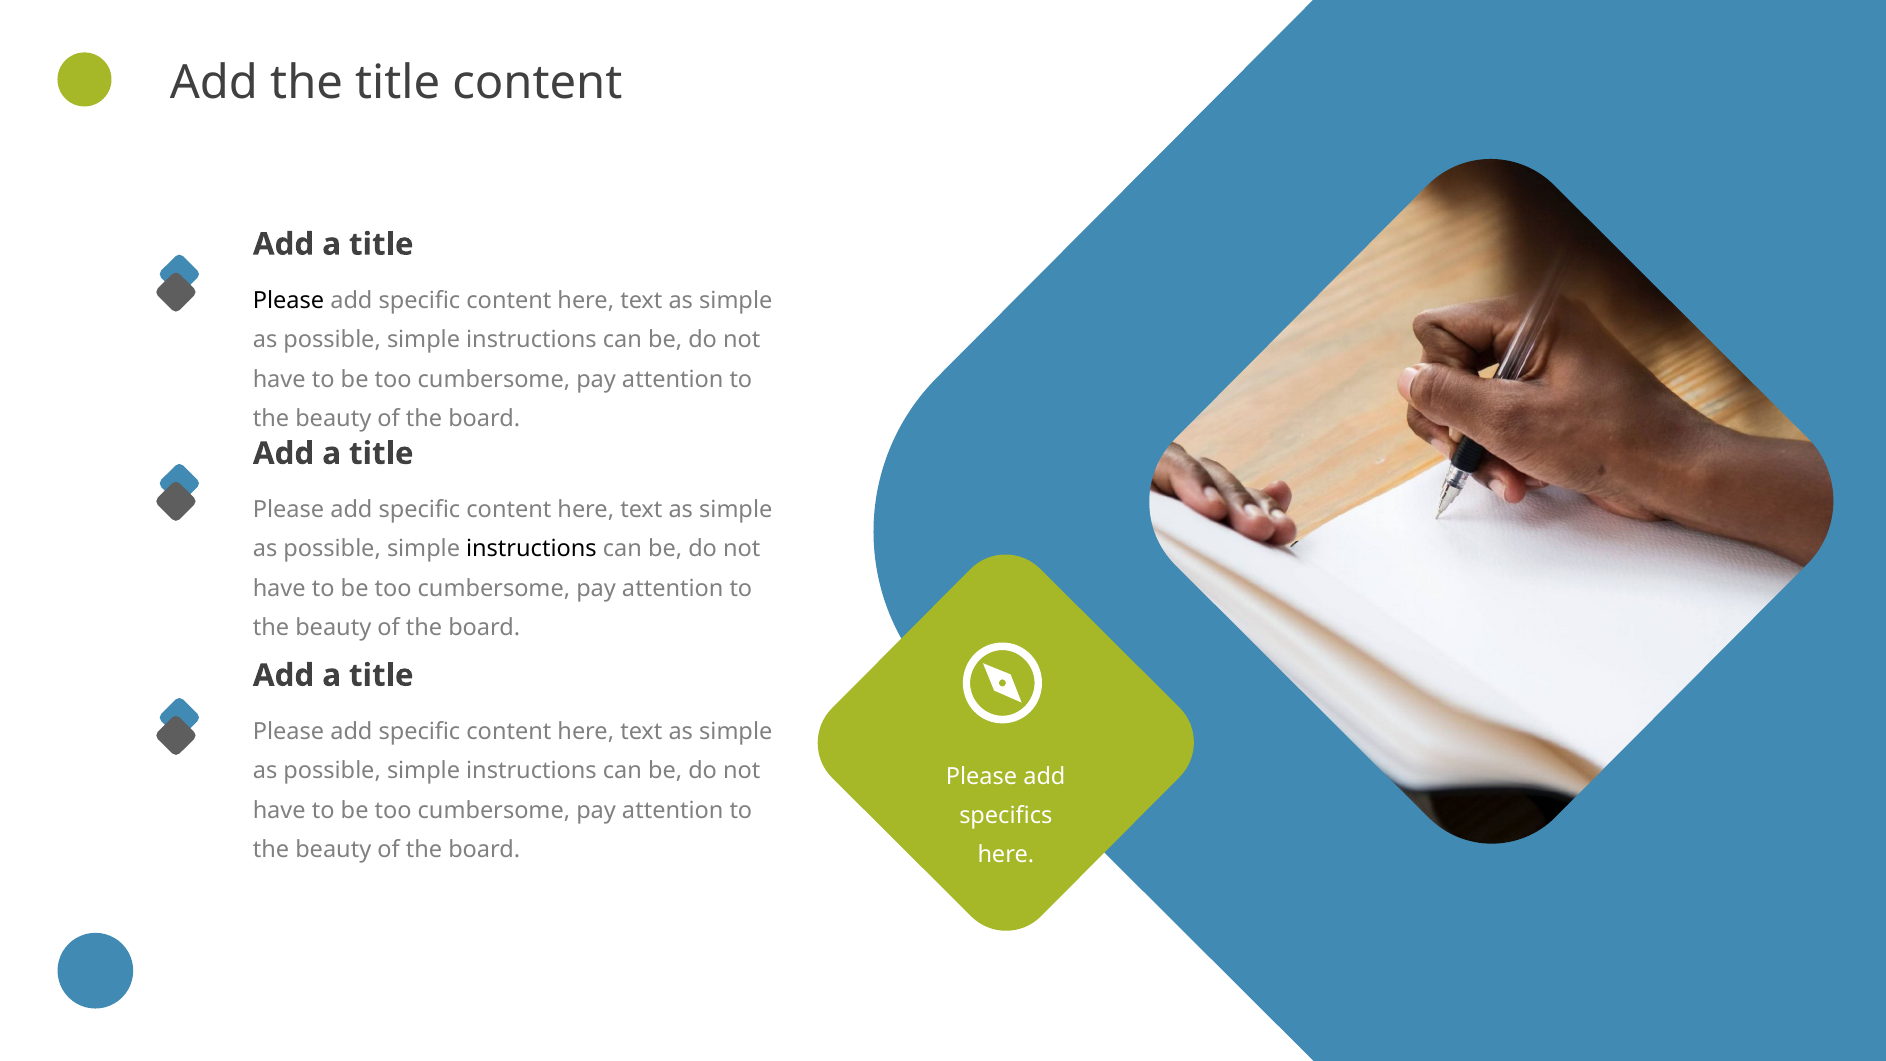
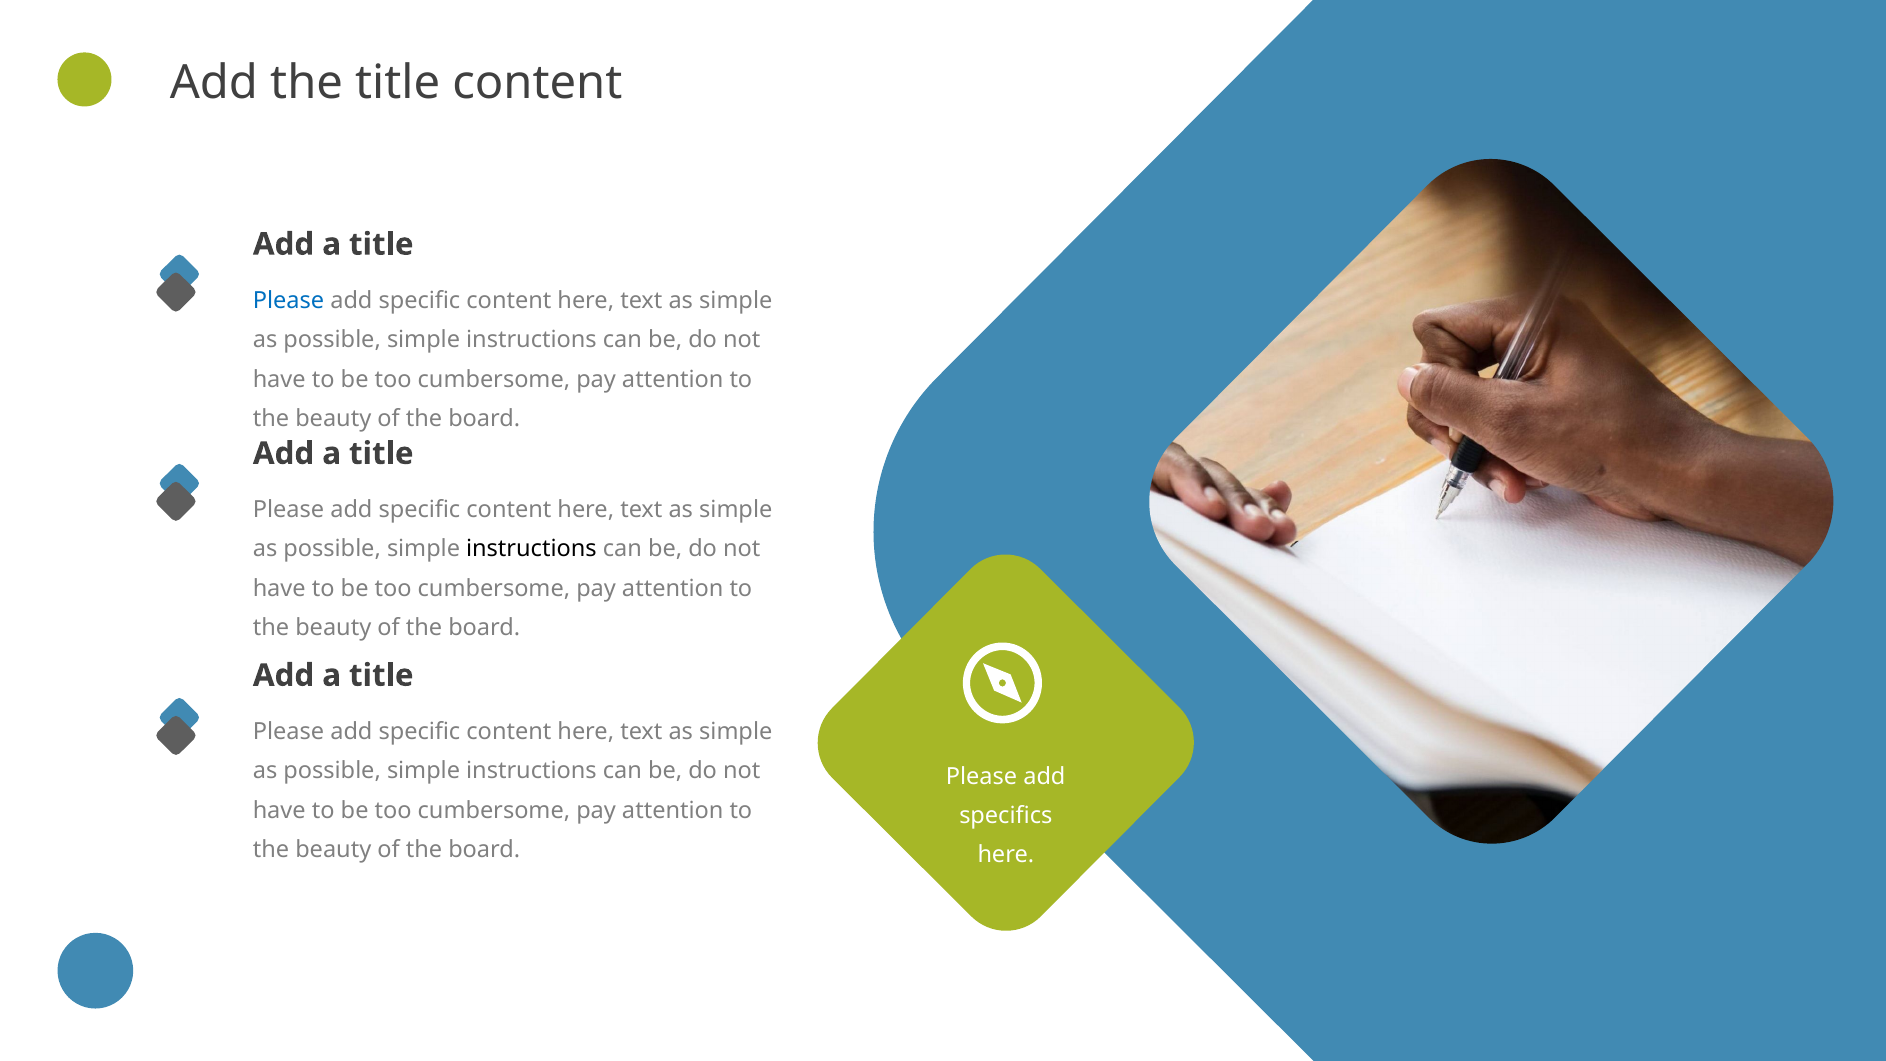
Please at (288, 301) colour: black -> blue
